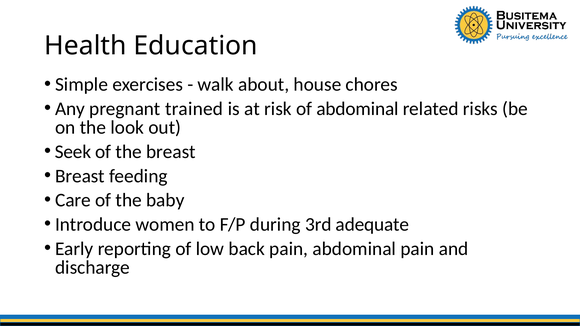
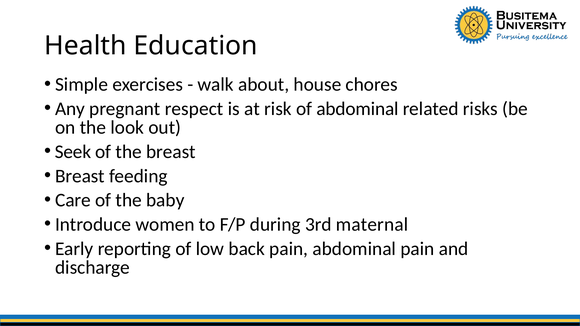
trained: trained -> respect
adequate: adequate -> maternal
